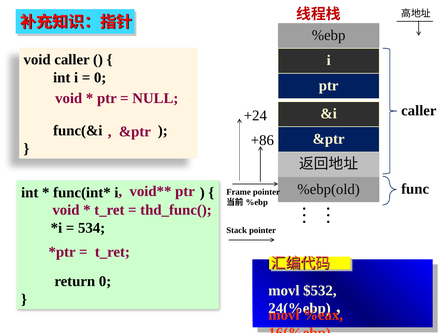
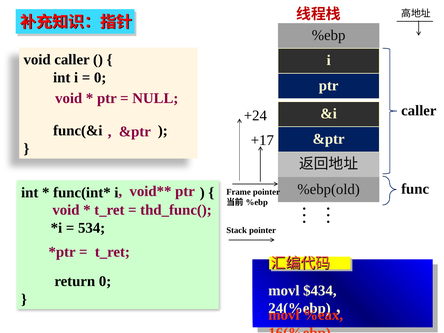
+86: +86 -> +17
$532: $532 -> $434
